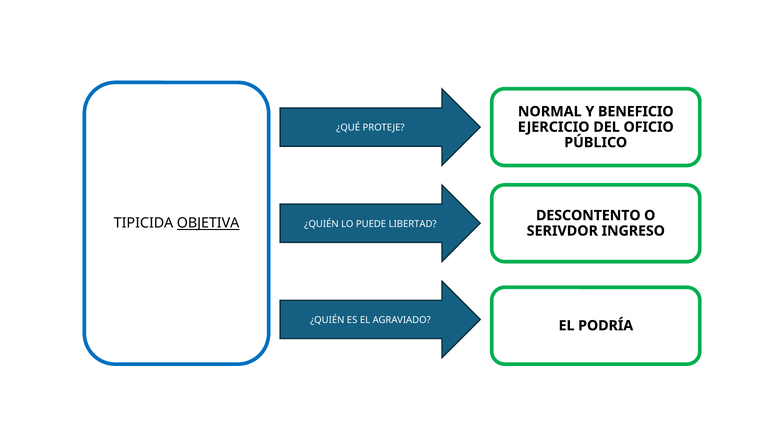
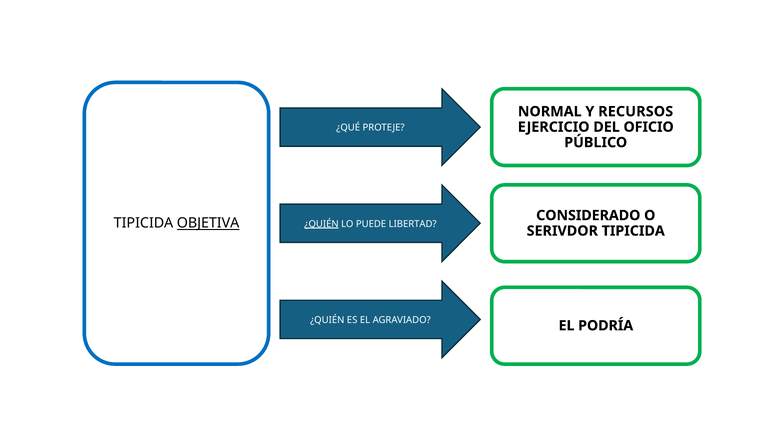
BENEFICIO: BENEFICIO -> RECURSOS
DESCONTENTO: DESCONTENTO -> CONSIDERADO
¿QUIÉN at (322, 224) underline: none -> present
SERIVDOR INGRESO: INGRESO -> TIPICIDA
